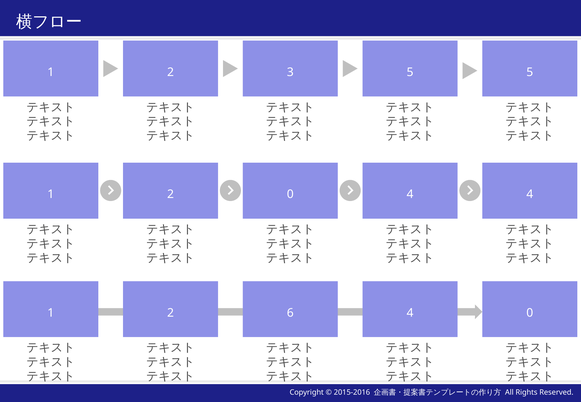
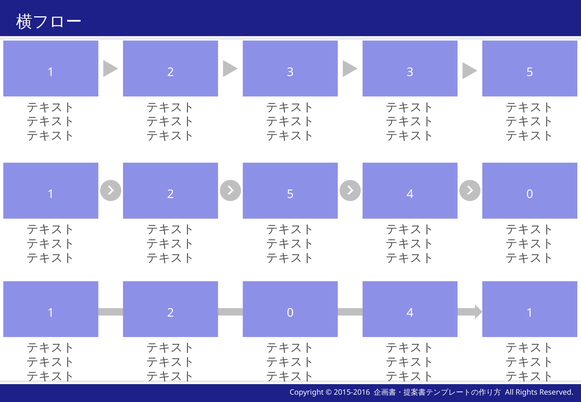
1 5: 5 -> 3
2 0: 0 -> 5
4 4: 4 -> 0
2 6: 6 -> 0
4 0: 0 -> 1
